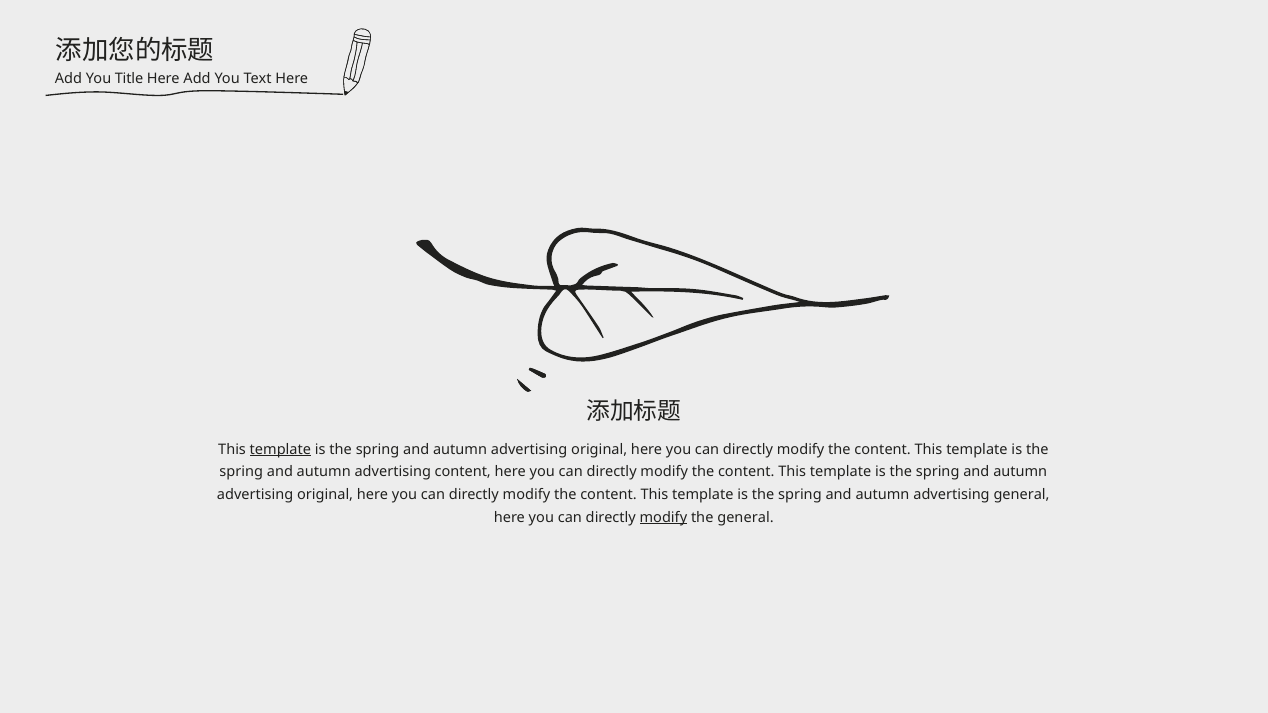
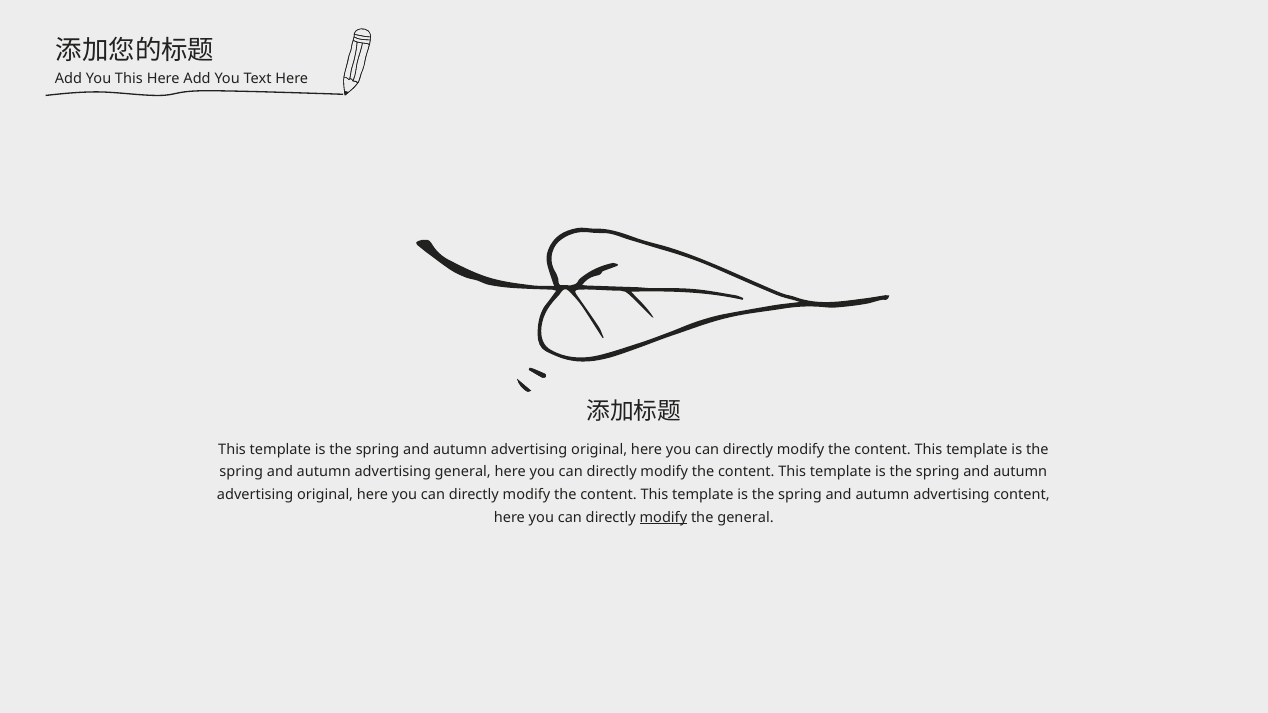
You Title: Title -> This
template at (280, 450) underline: present -> none
advertising content: content -> general
advertising general: general -> content
